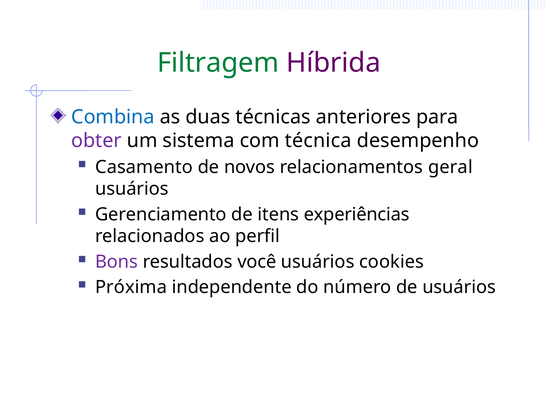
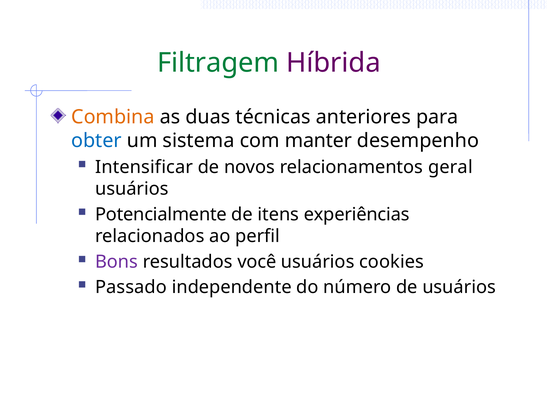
Combina colour: blue -> orange
obter colour: purple -> blue
técnica: técnica -> manter
Casamento: Casamento -> Intensificar
Gerenciamento: Gerenciamento -> Potencialmente
Próxima: Próxima -> Passado
